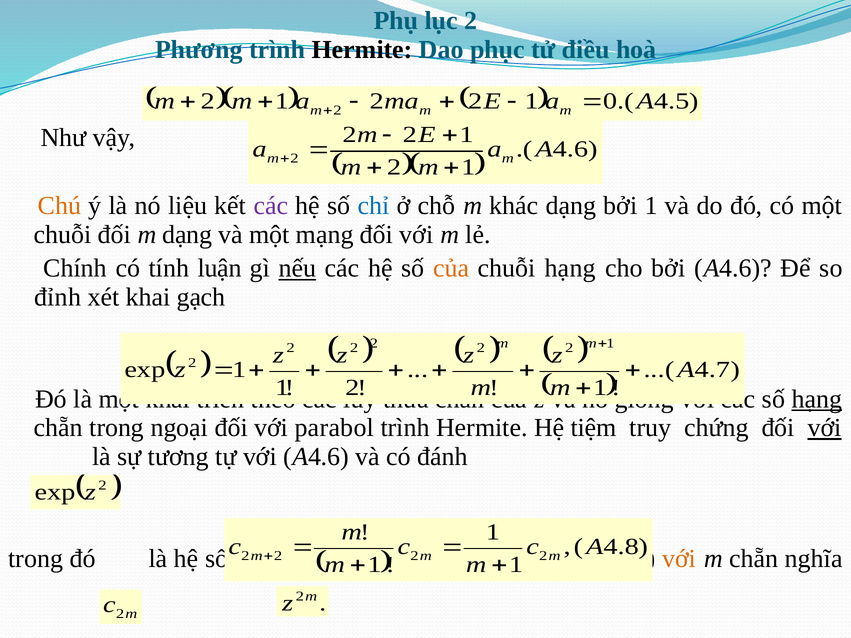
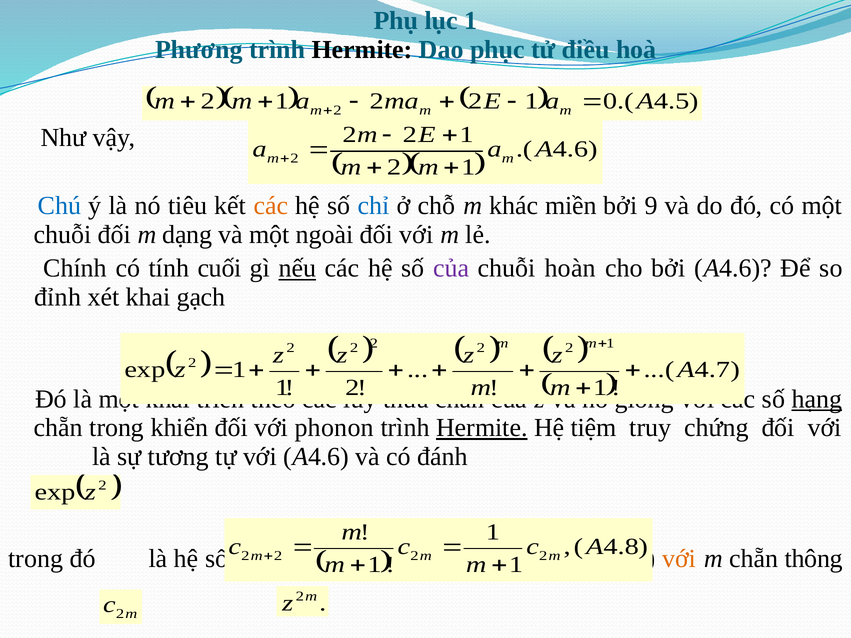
lục 2: 2 -> 1
Chú colour: orange -> blue
liệu: liệu -> tiêu
các at (271, 206) colour: purple -> orange
khác dạng: dạng -> miền
bởi 1: 1 -> 9
mạng: mạng -> ngoài
luận: luận -> cuối
của at (451, 268) colour: orange -> purple
chuỗi hạng: hạng -> hoàn
ngoại: ngoại -> khiển
parabol: parabol -> phonon
Hermite at (482, 428) underline: none -> present
với at (825, 428) underline: present -> none
nghĩa: nghĩa -> thông
